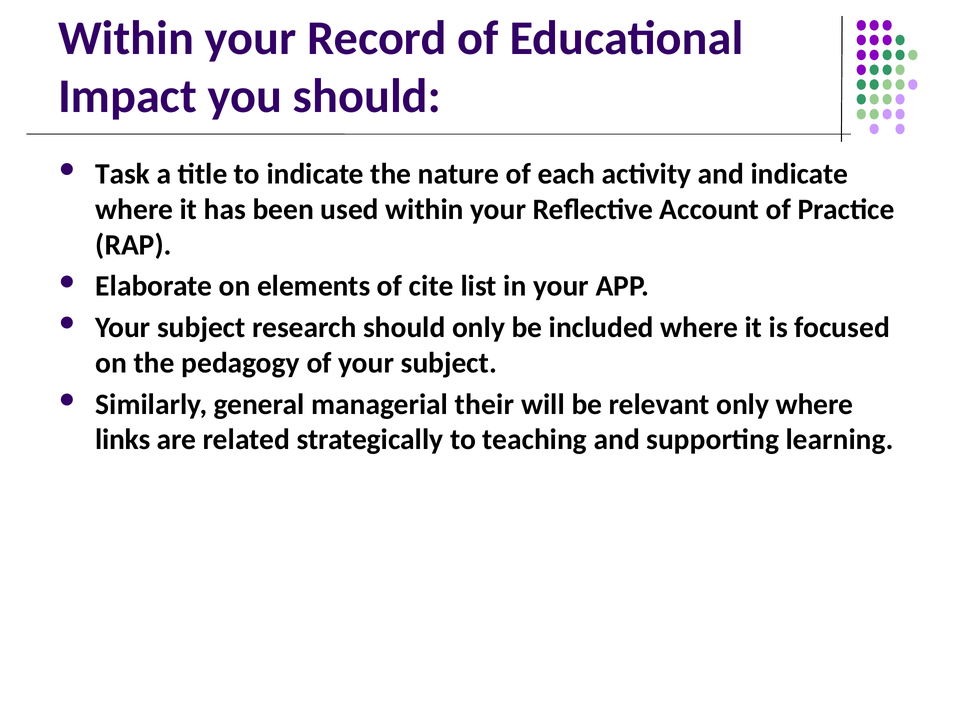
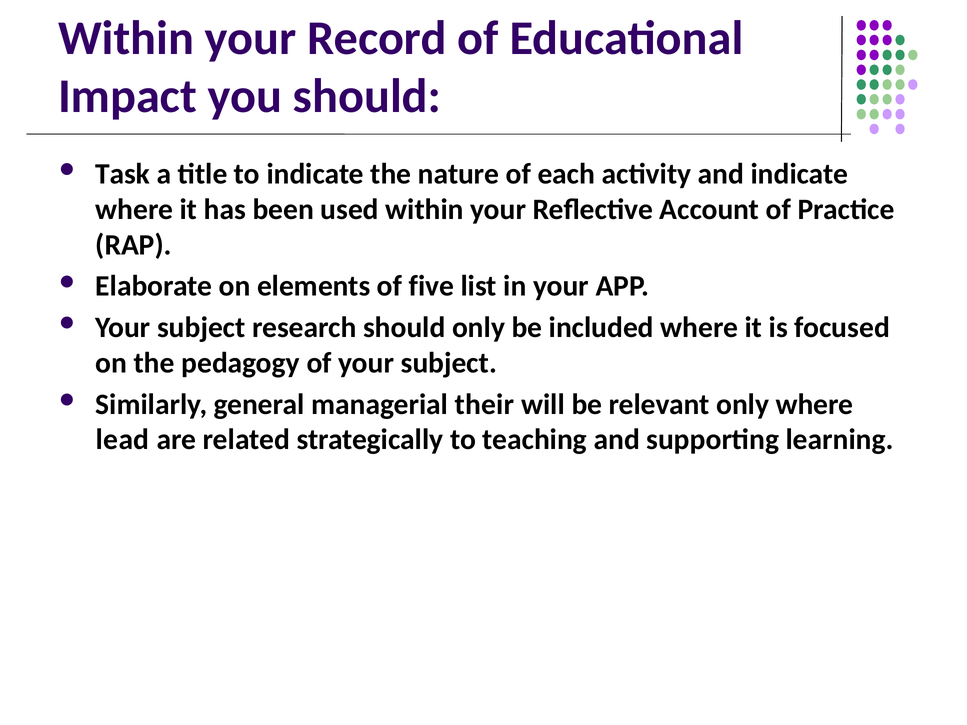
cite: cite -> five
links: links -> lead
